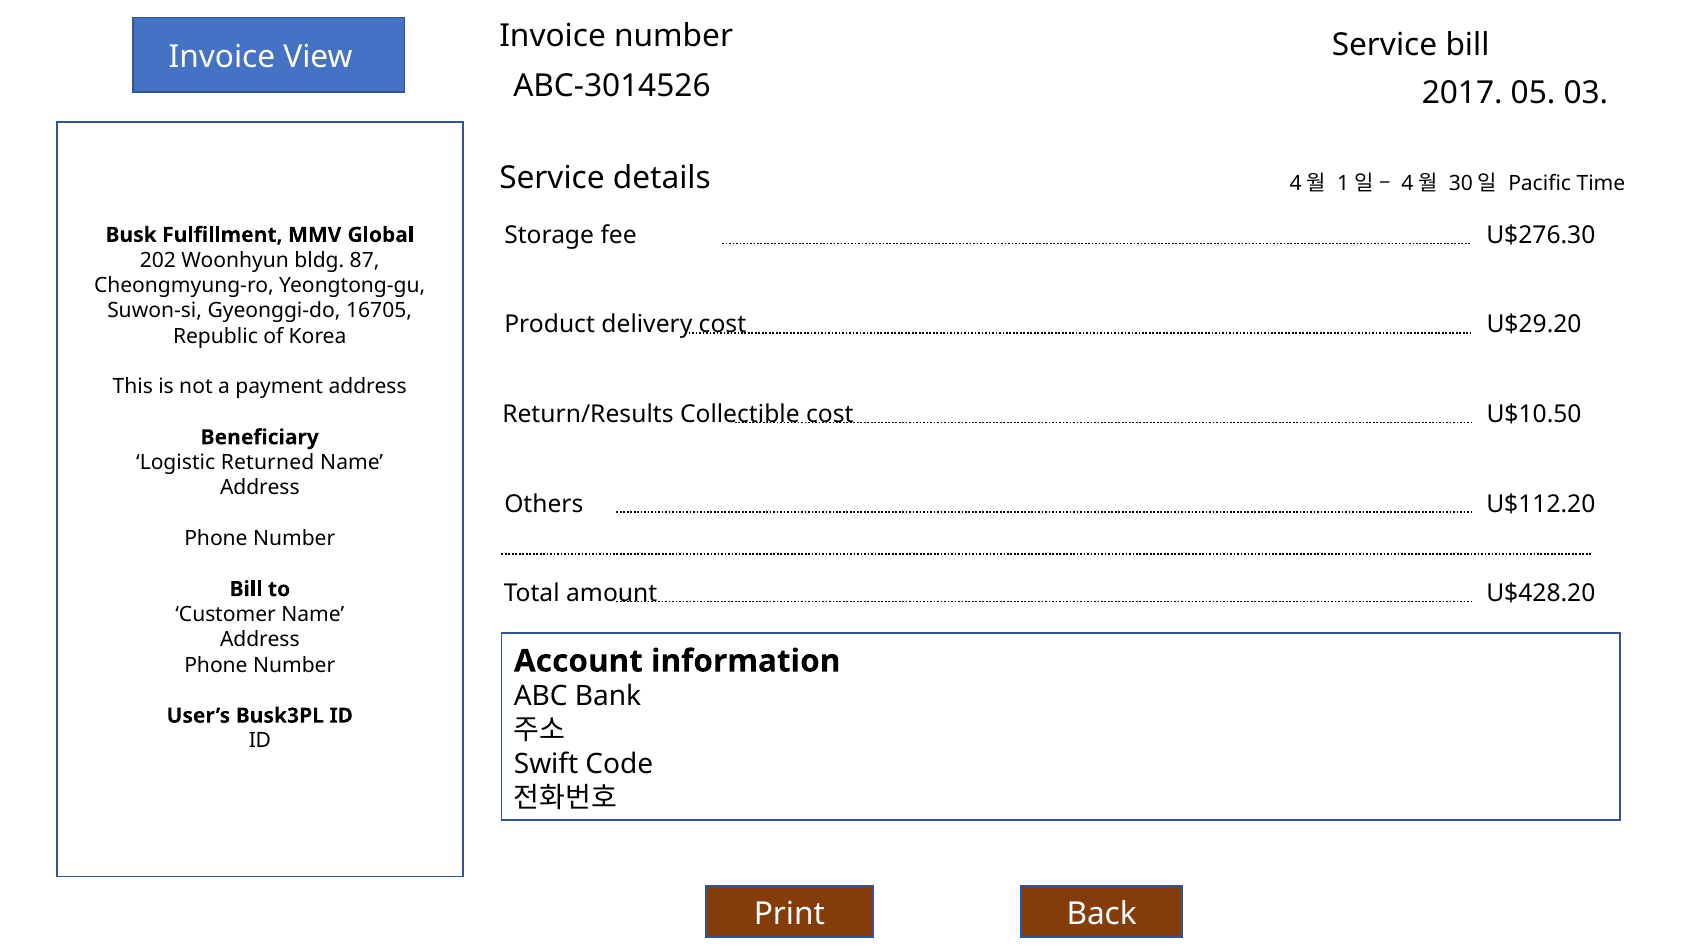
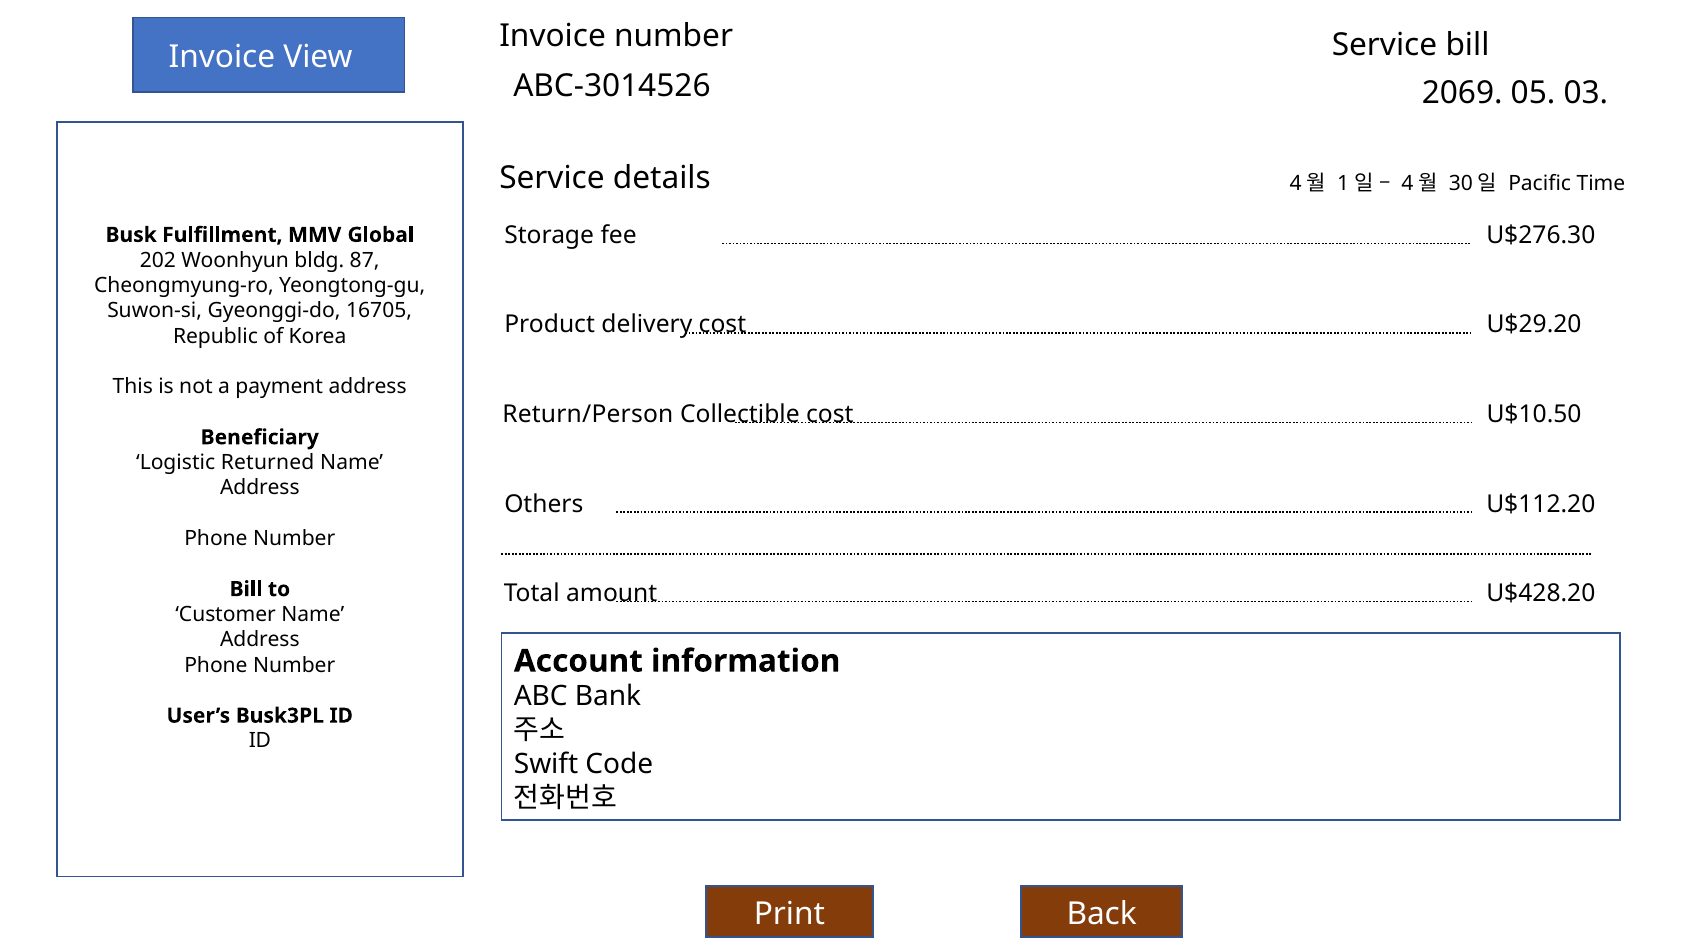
2017: 2017 -> 2069
Return/Results: Return/Results -> Return/Person
